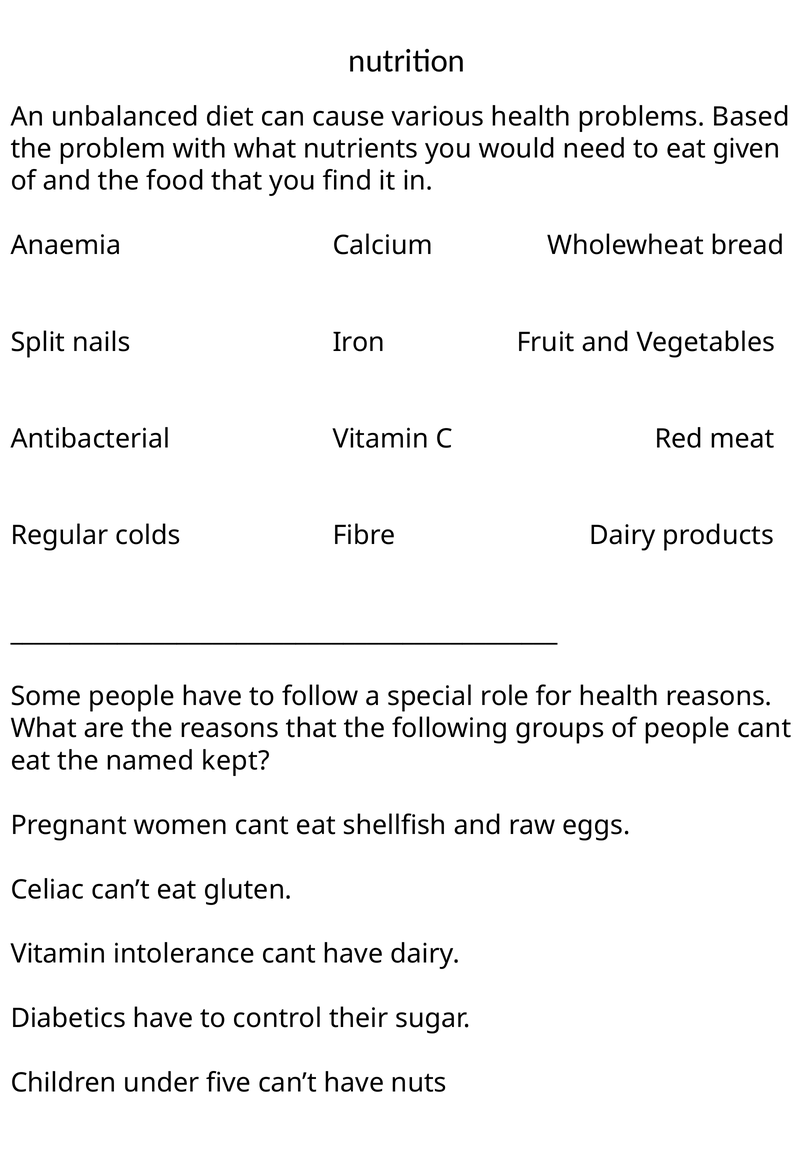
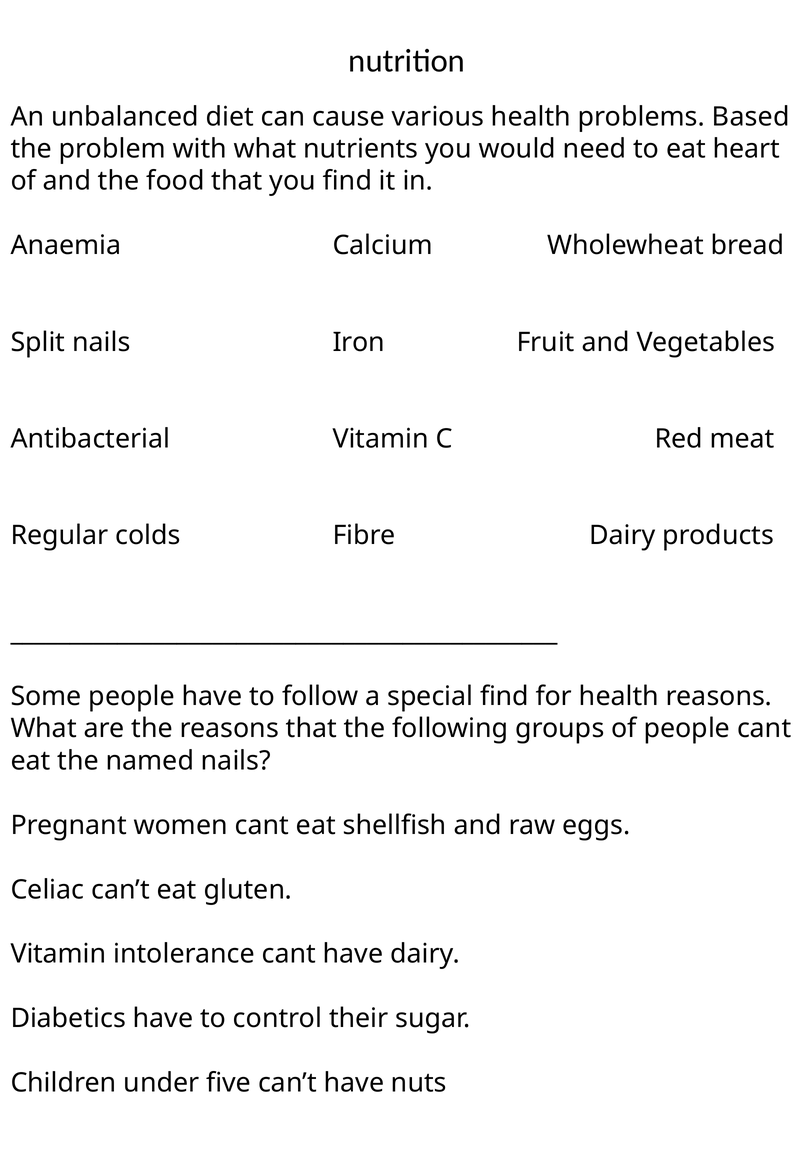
given: given -> heart
special role: role -> find
named kept: kept -> nails
